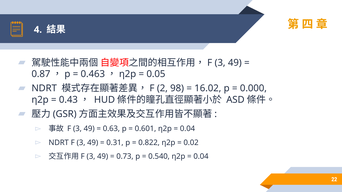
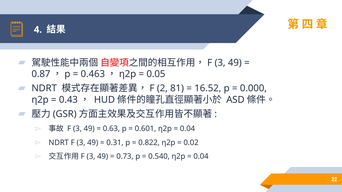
98: 98 -> 81
16.02: 16.02 -> 16.52
